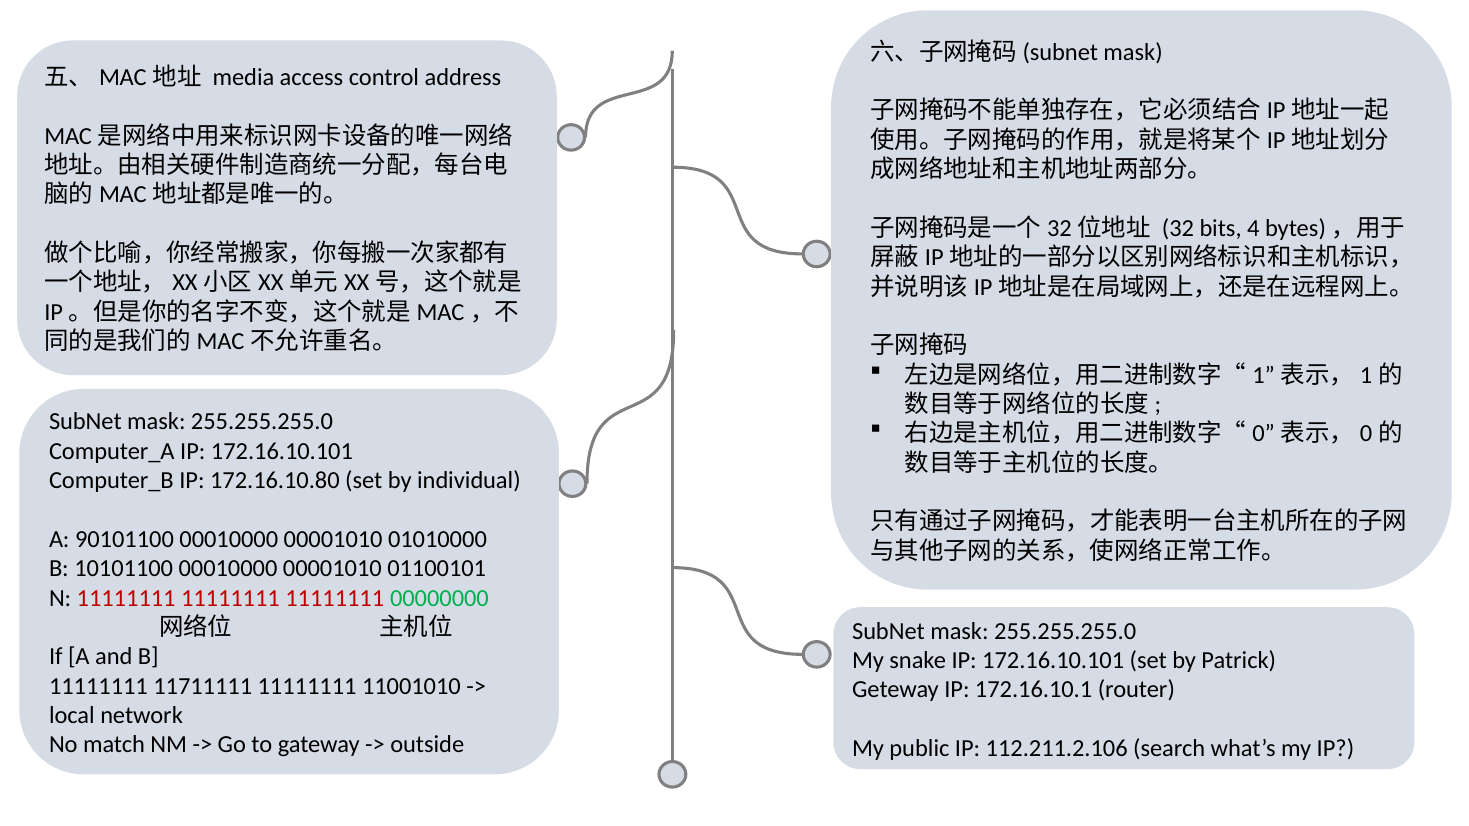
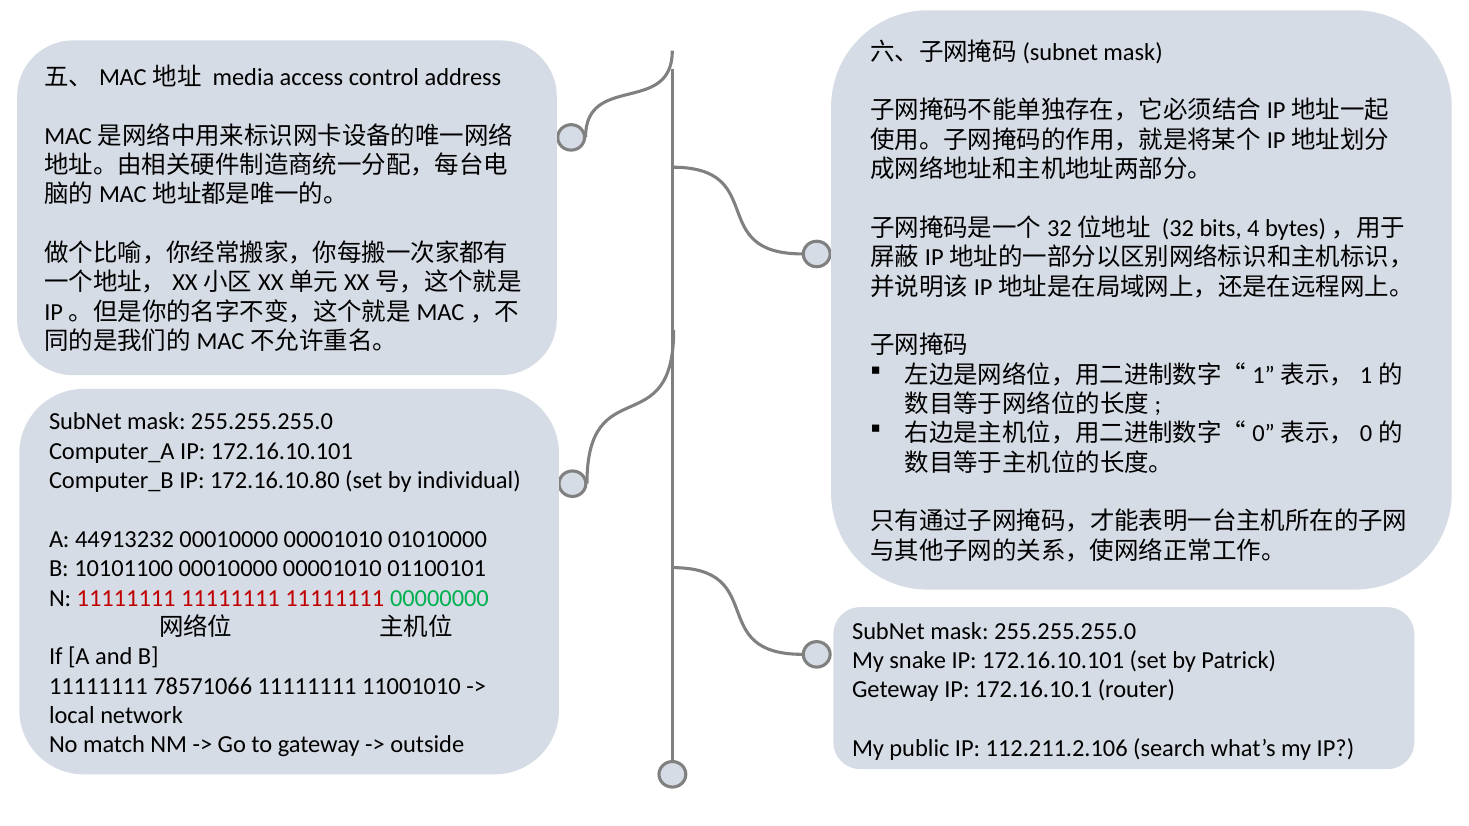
90101100: 90101100 -> 44913232
11711111: 11711111 -> 78571066
